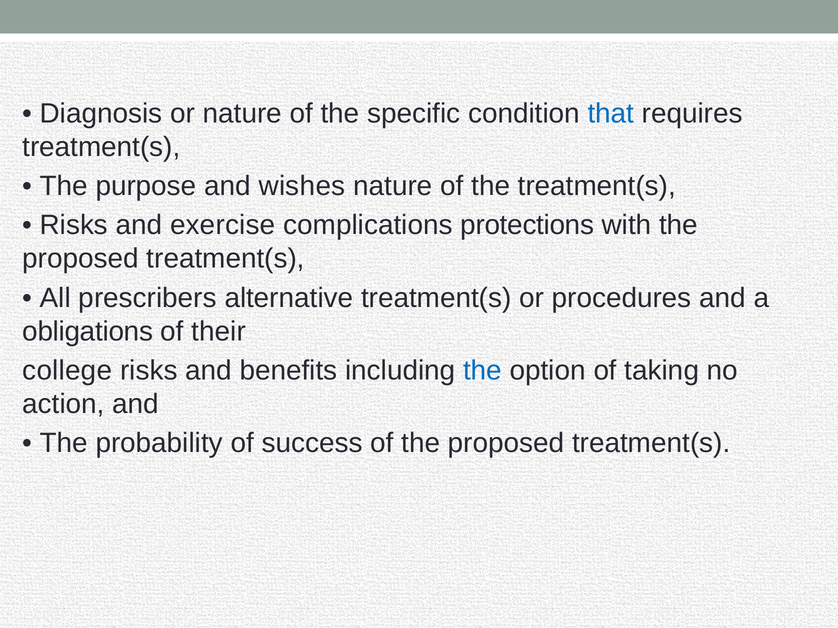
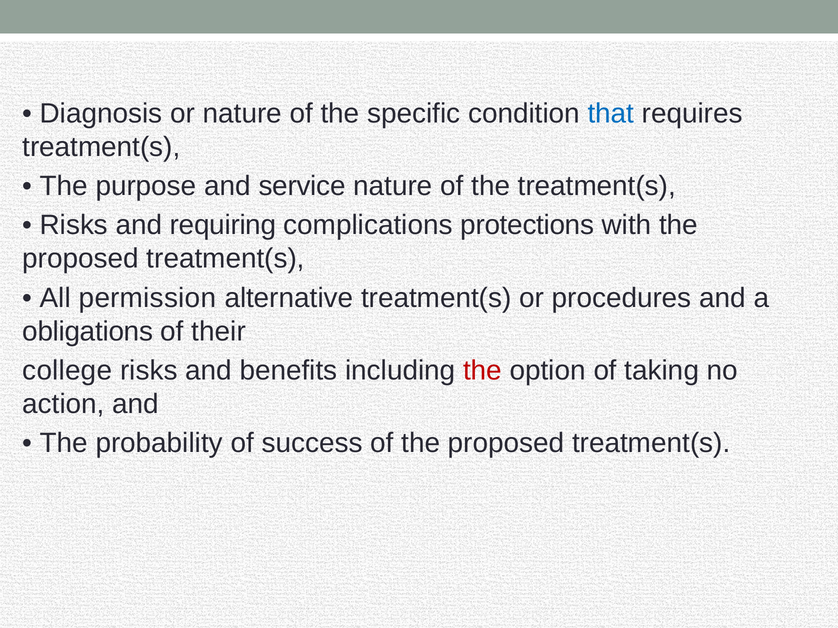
wishes: wishes -> service
exercise: exercise -> requiring
prescribers: prescribers -> permission
the at (483, 371) colour: blue -> red
